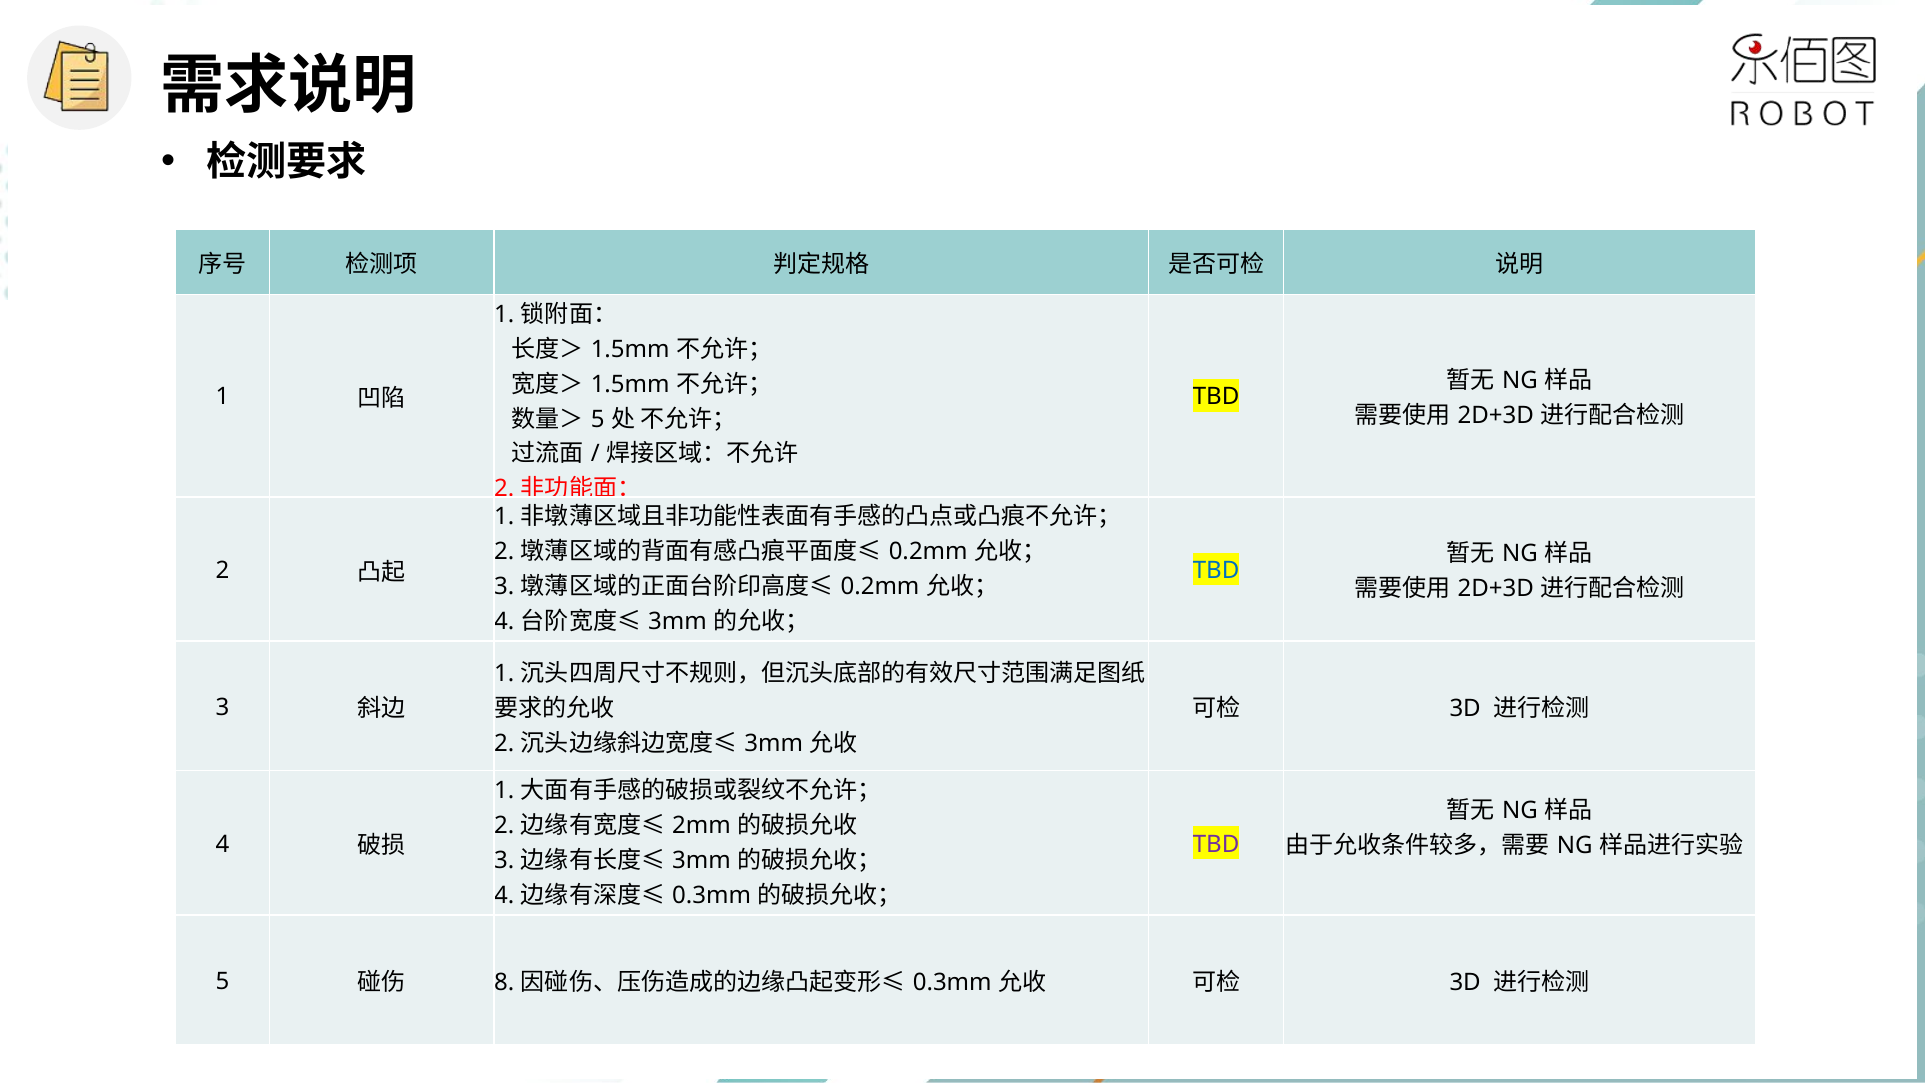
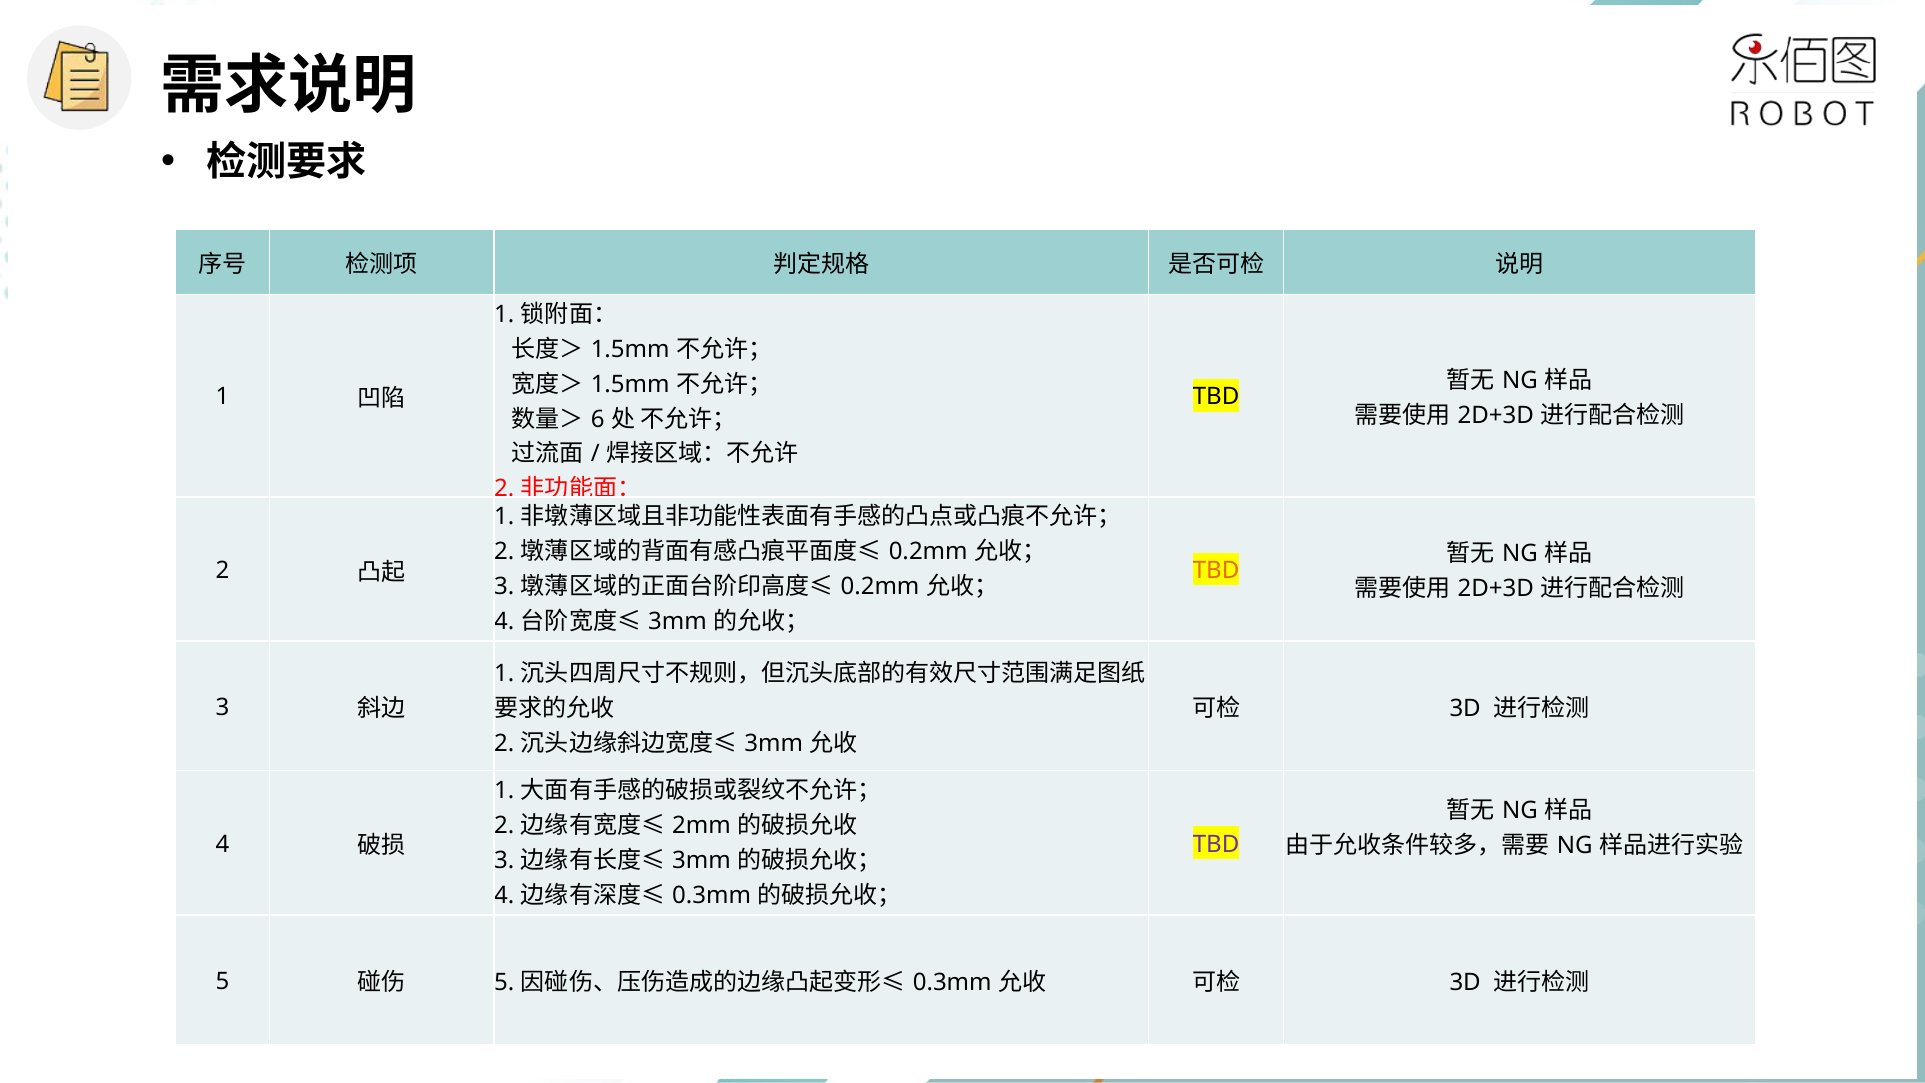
5 at (598, 419): 5 -> 6
TBD at (1216, 570) colour: blue -> orange
8 at (504, 982): 8 -> 5
